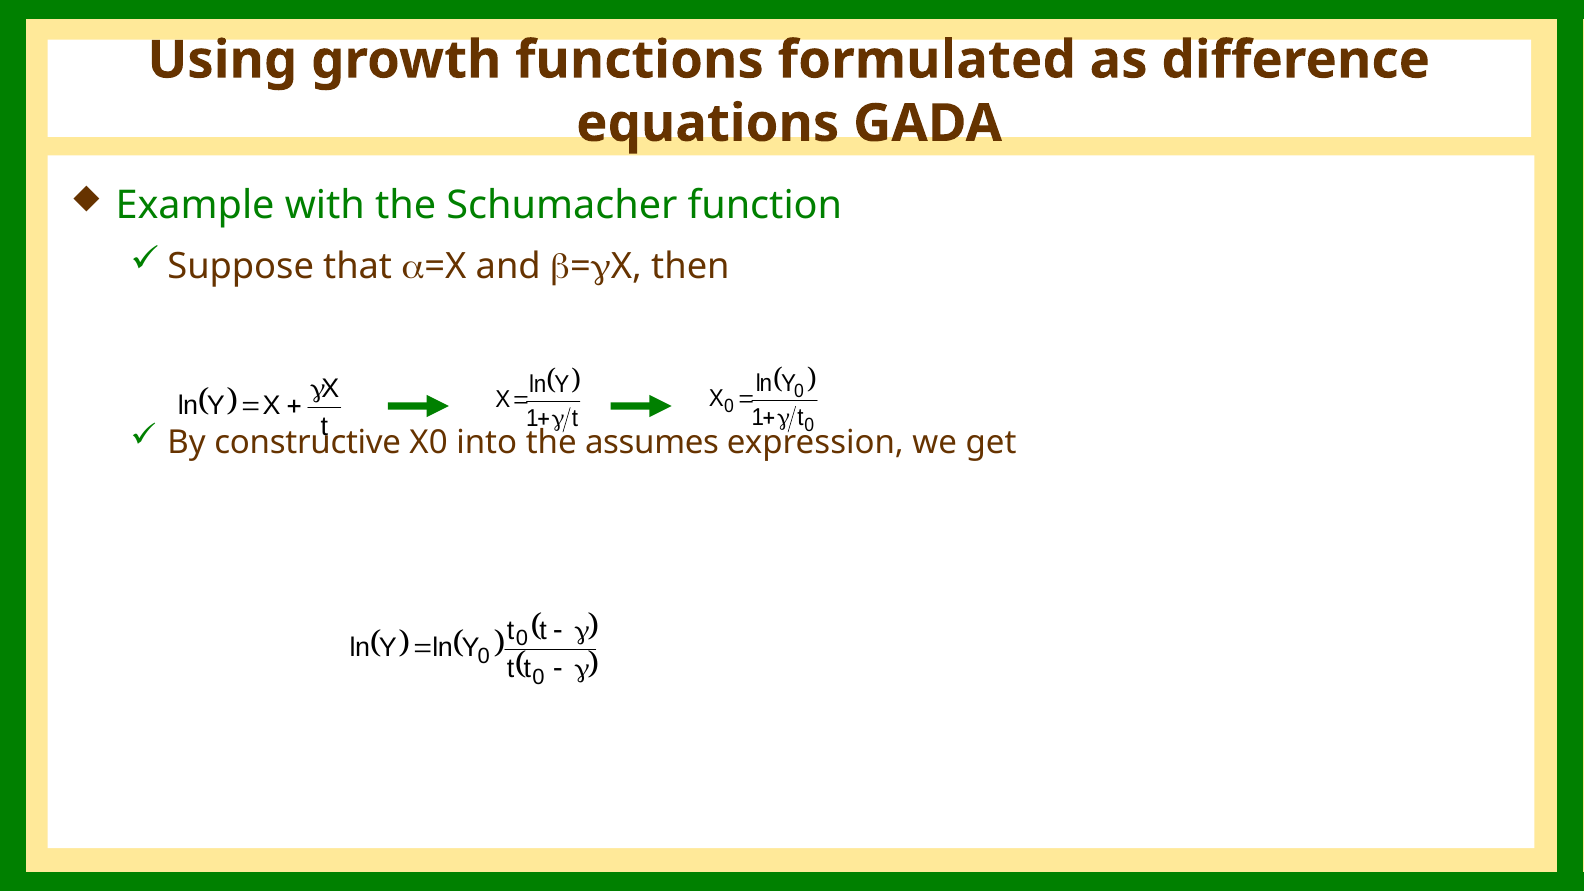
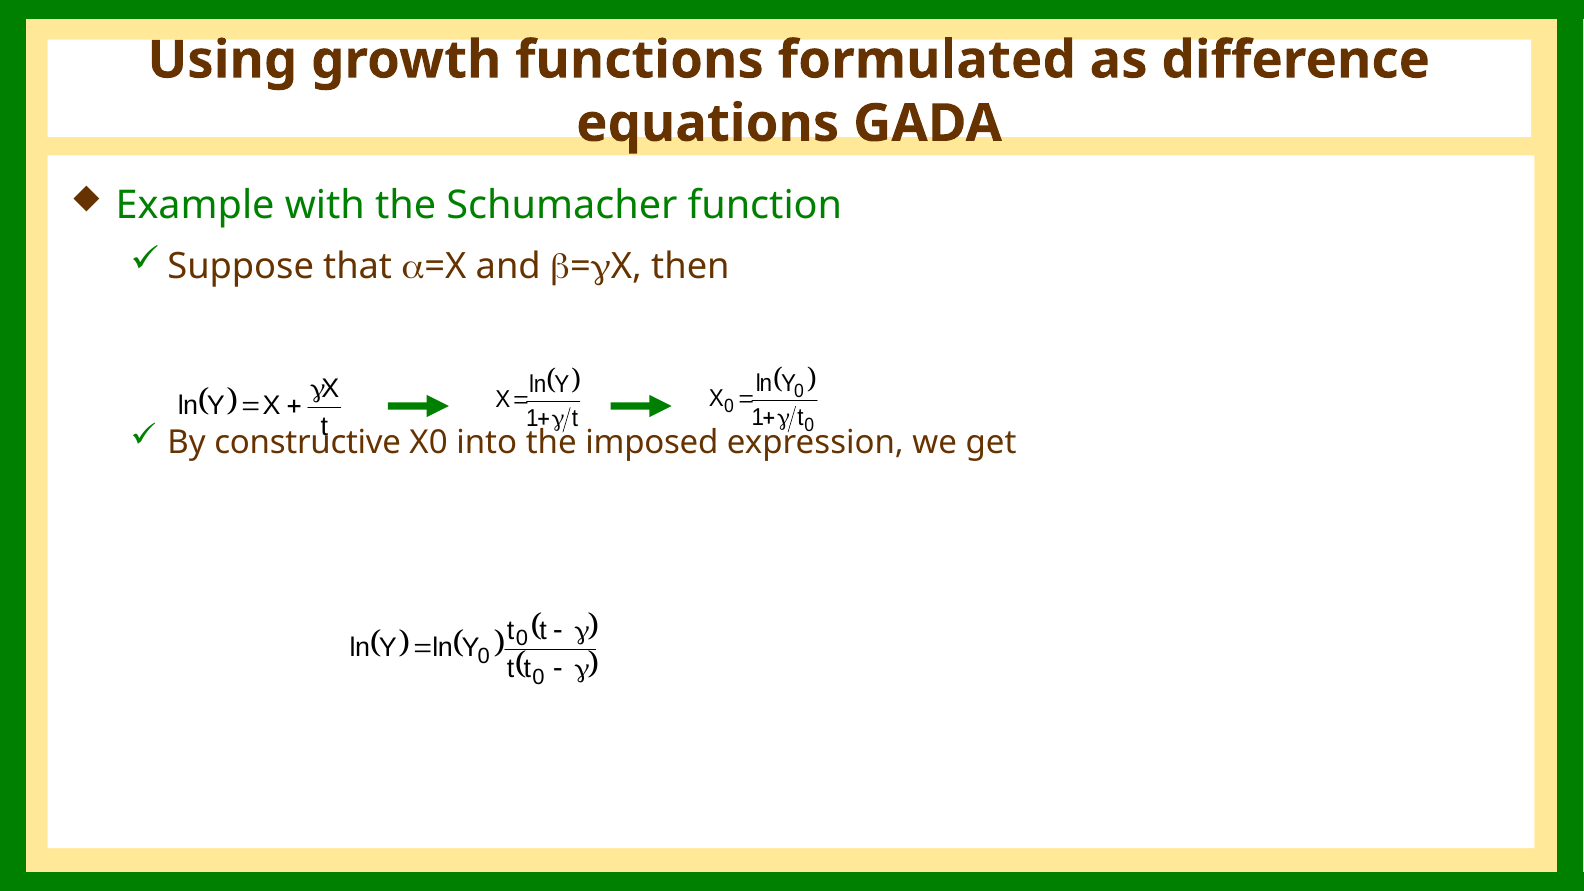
assumes: assumes -> imposed
